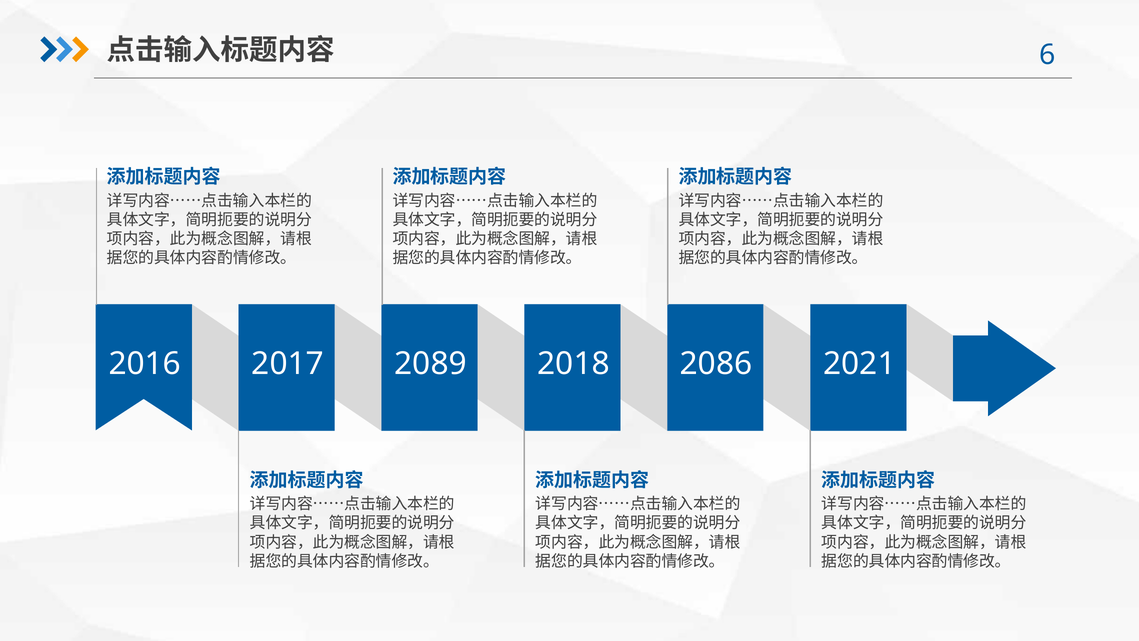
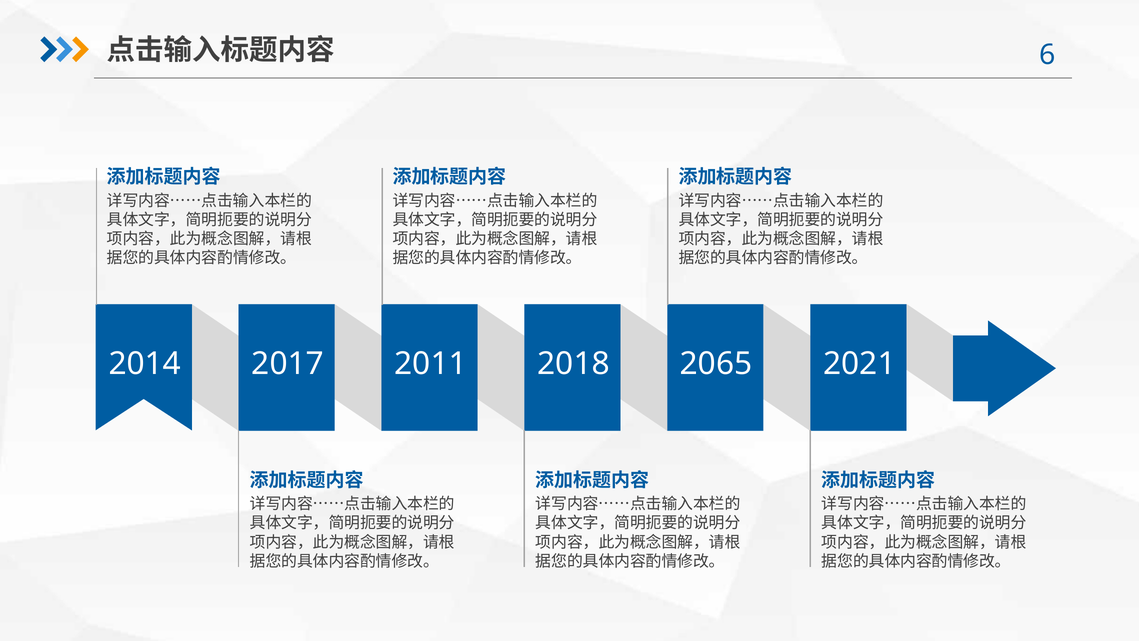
2016: 2016 -> 2014
2089: 2089 -> 2011
2086: 2086 -> 2065
